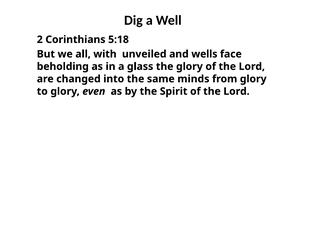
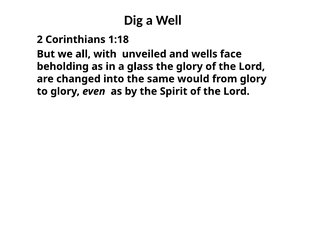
5:18: 5:18 -> 1:18
minds: minds -> would
